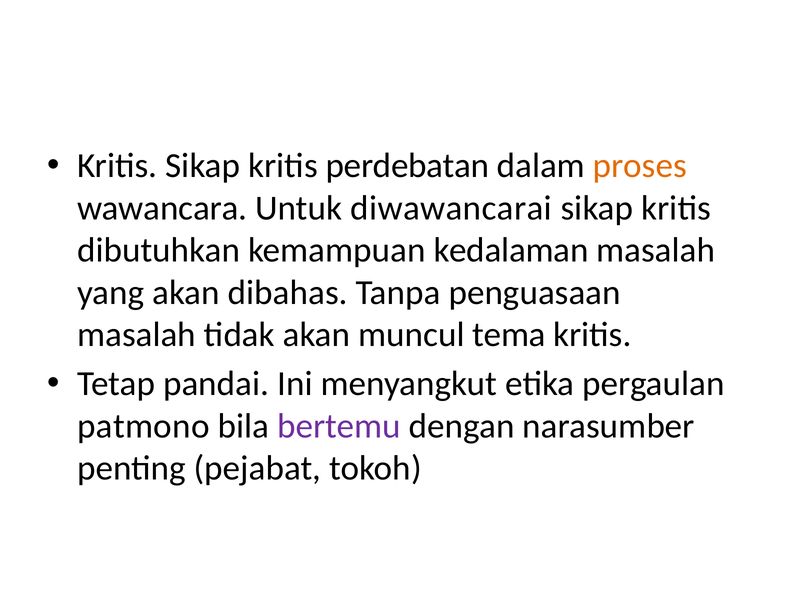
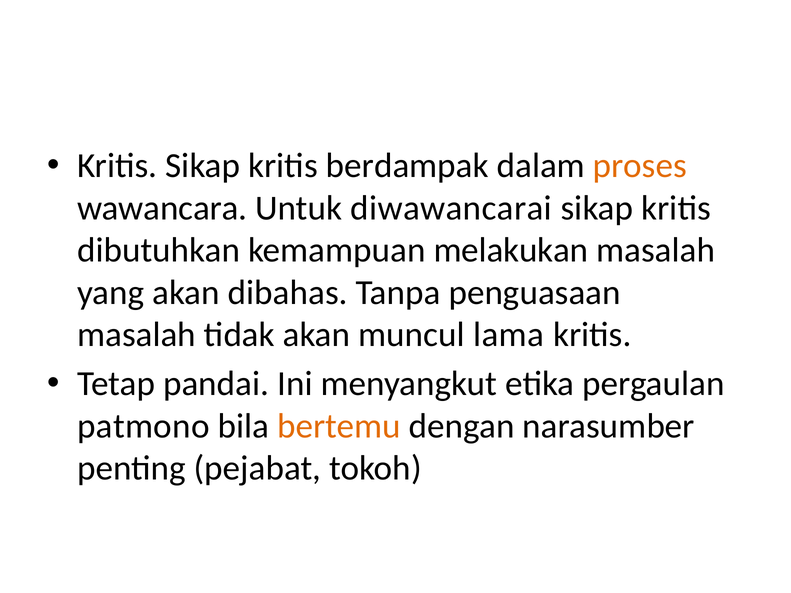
perdebatan: perdebatan -> berdampak
kedalaman: kedalaman -> melakukan
tema: tema -> lama
bertemu colour: purple -> orange
